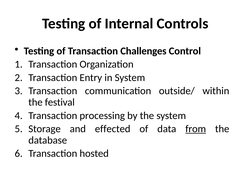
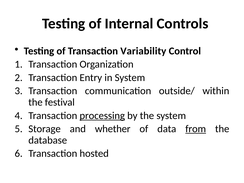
Challenges: Challenges -> Variability
processing underline: none -> present
effected: effected -> whether
